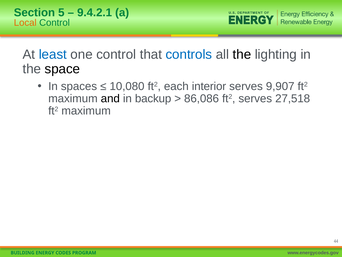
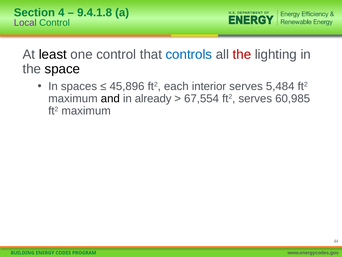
5: 5 -> 4
9.4.2.1: 9.4.2.1 -> 9.4.1.8
Local colour: orange -> purple
least colour: blue -> black
the at (242, 54) colour: black -> red
10,080: 10,080 -> 45,896
9,907: 9,907 -> 5,484
backup: backup -> already
86,086: 86,086 -> 67,554
27,518: 27,518 -> 60,985
